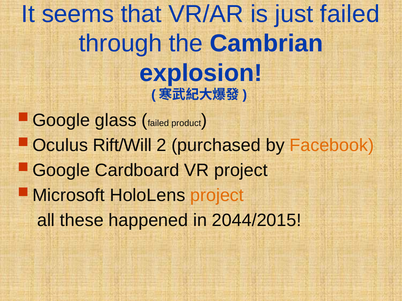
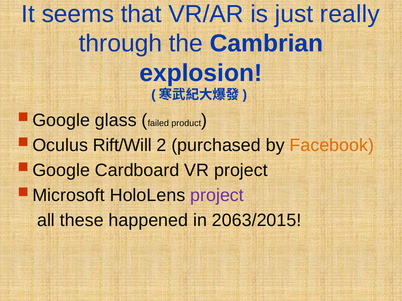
just failed: failed -> really
project at (217, 195) colour: orange -> purple
2044/2015: 2044/2015 -> 2063/2015
